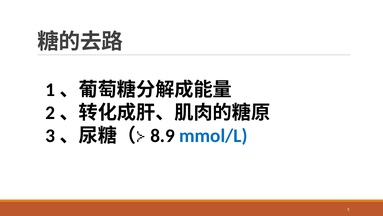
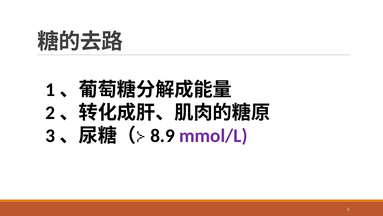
mmol/L colour: blue -> purple
